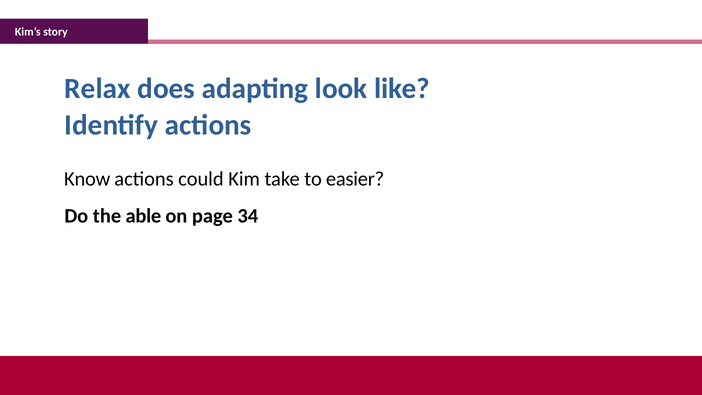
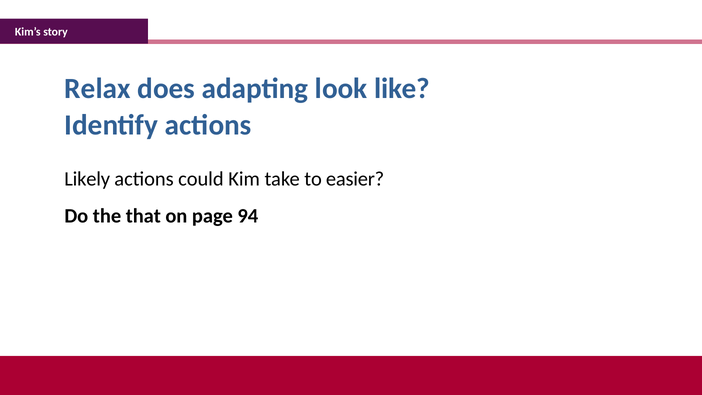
Know: Know -> Likely
able: able -> that
34: 34 -> 94
